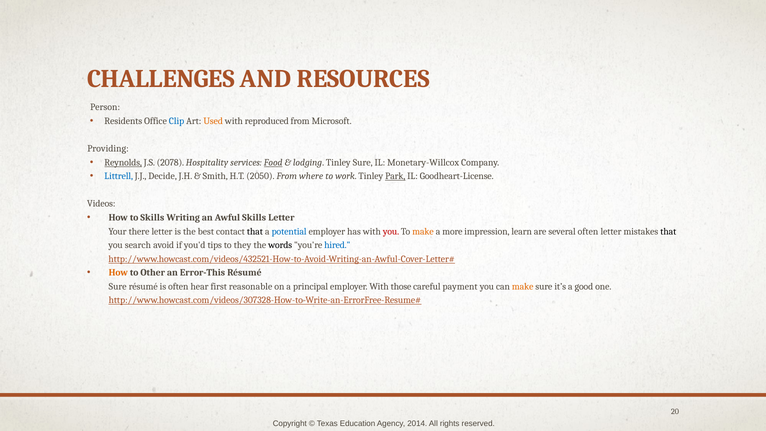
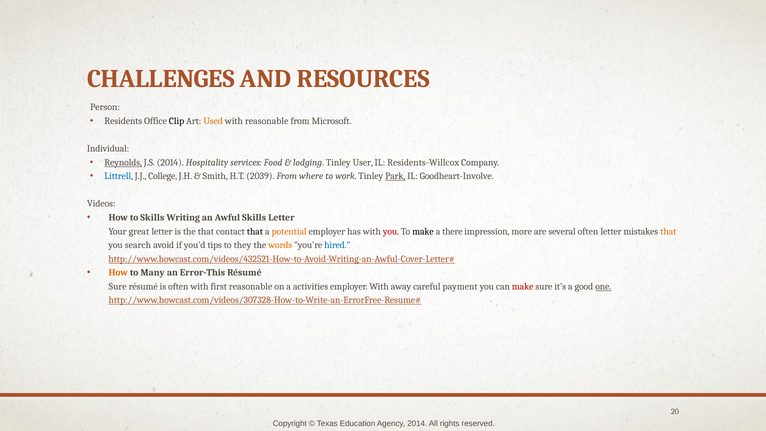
Clip colour: blue -> black
with reproduced: reproduced -> reasonable
Providing: Providing -> Individual
J.S 2078: 2078 -> 2014
Food underline: present -> none
Tinley Sure: Sure -> User
Monetary-Willcox: Monetary-Willcox -> Residents-Willcox
Decide: Decide -> College
2050: 2050 -> 2039
Goodheart-License: Goodheart-License -> Goodheart-Involve
there: there -> great
the best: best -> that
potential colour: blue -> orange
make at (423, 231) colour: orange -> black
more: more -> there
learn: learn -> more
that at (668, 231) colour: black -> orange
words colour: black -> orange
Other: Other -> Many
often hear: hear -> with
principal: principal -> activities
those: those -> away
make at (523, 286) colour: orange -> red
one underline: none -> present
